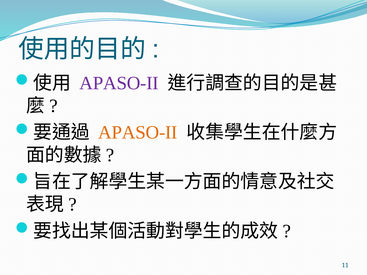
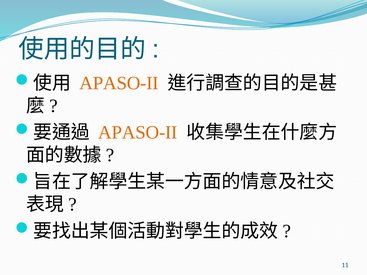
APASO-II at (119, 83) colour: purple -> orange
